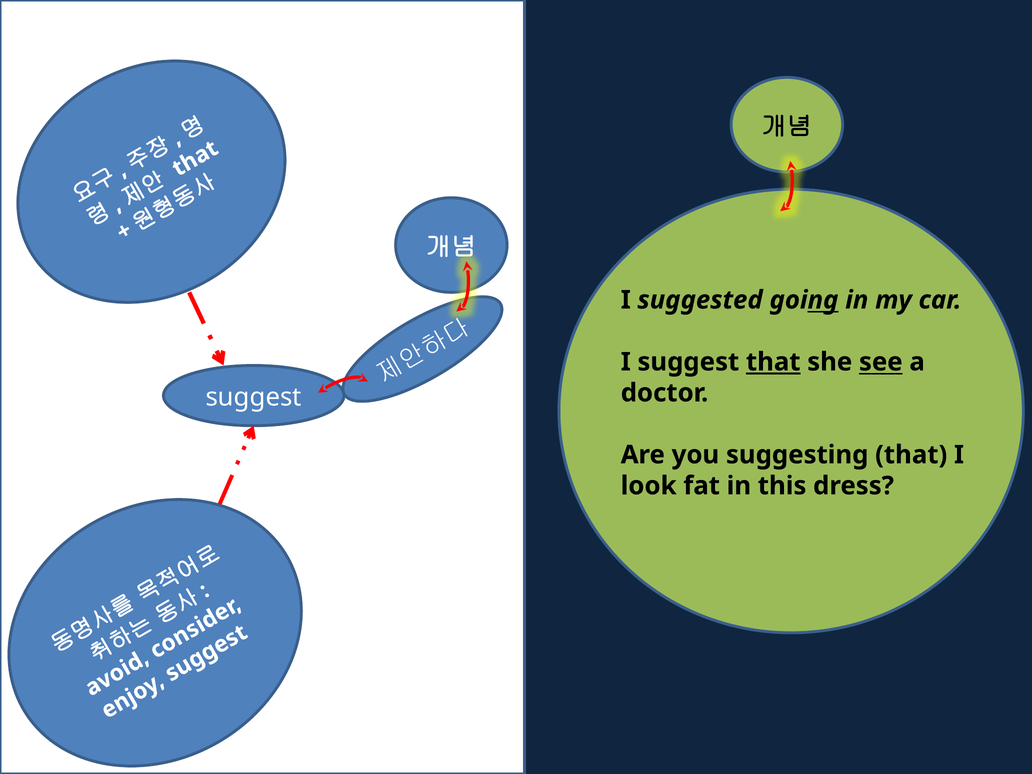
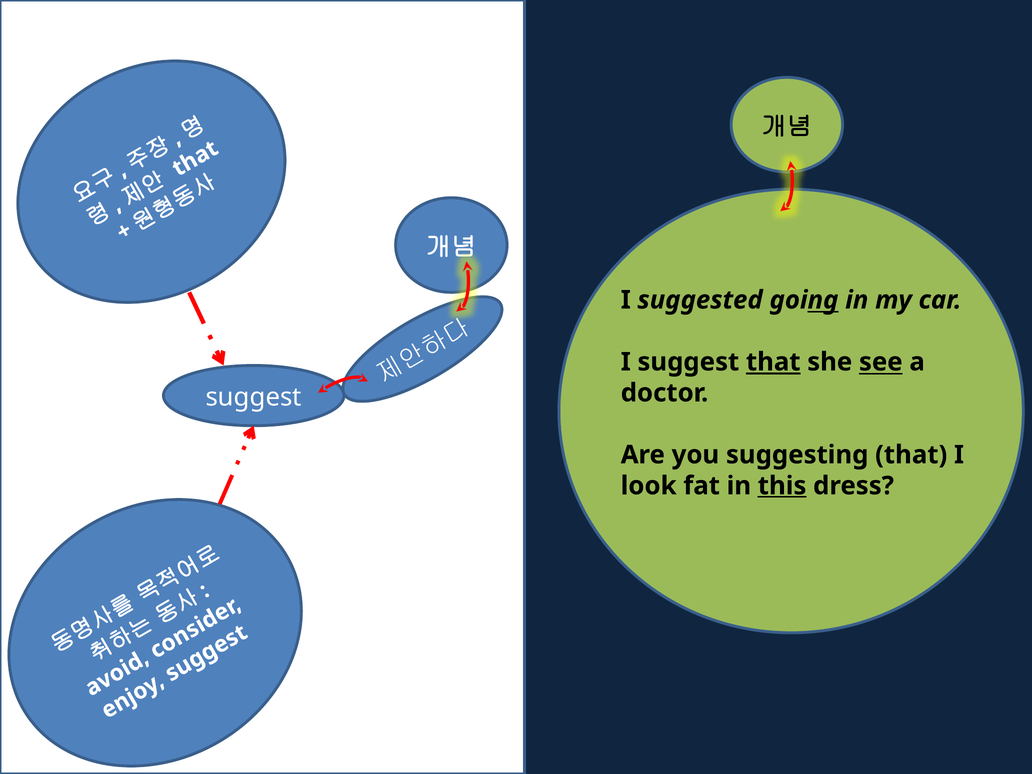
this underline: none -> present
